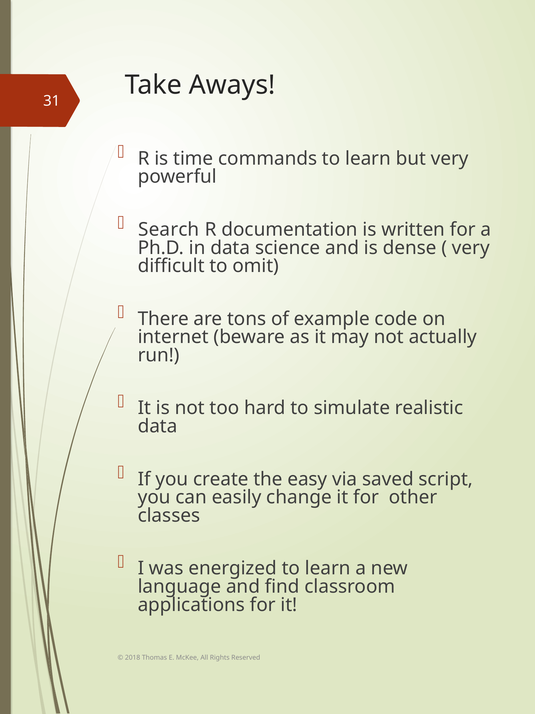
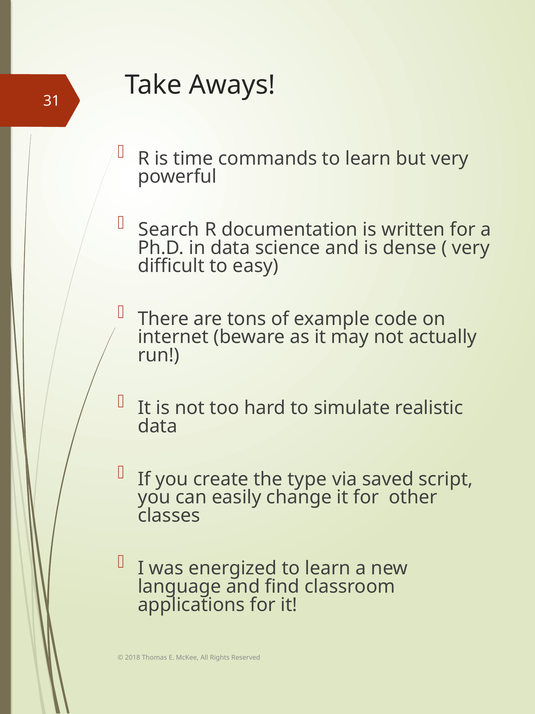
omit: omit -> easy
easy: easy -> type
